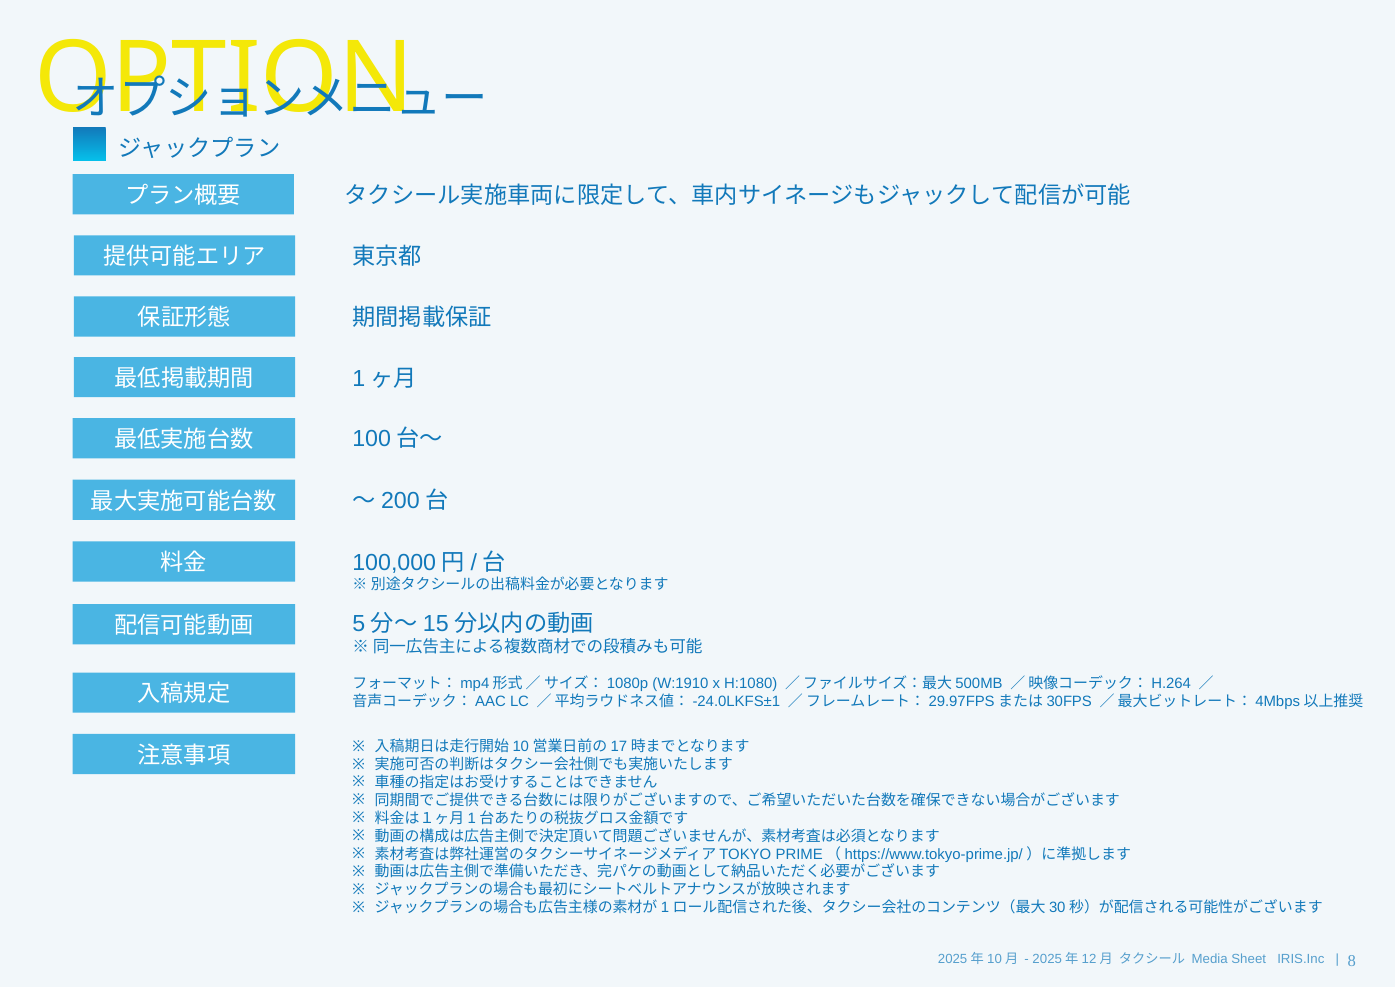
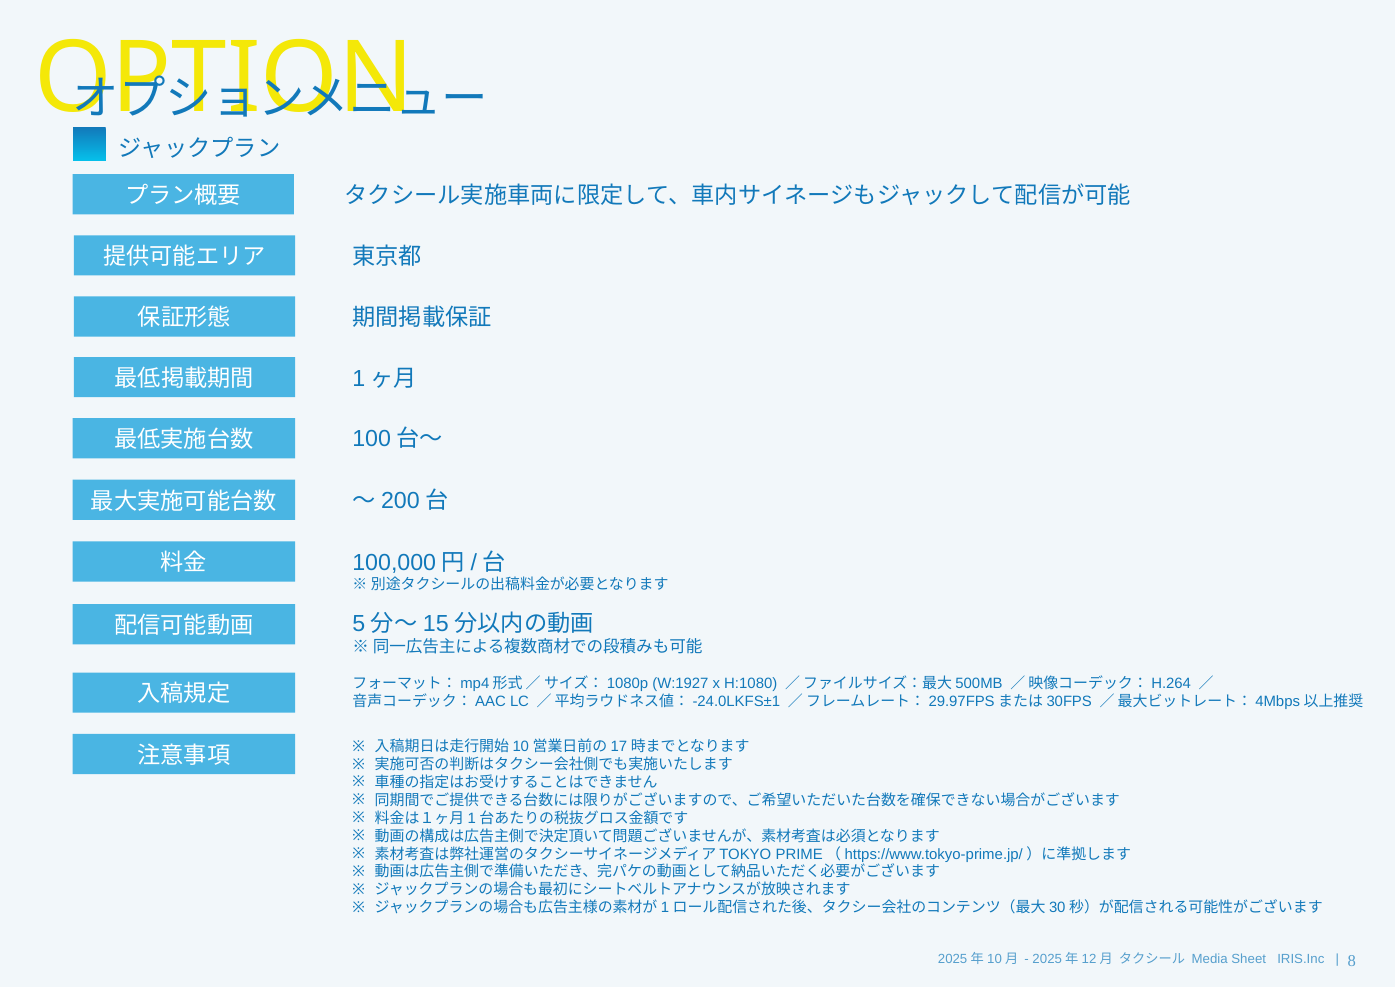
W:1910: W:1910 -> W:1927
